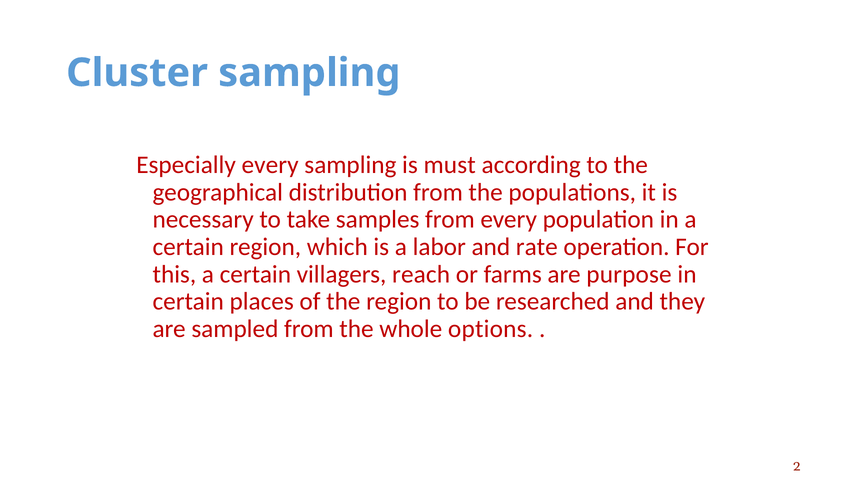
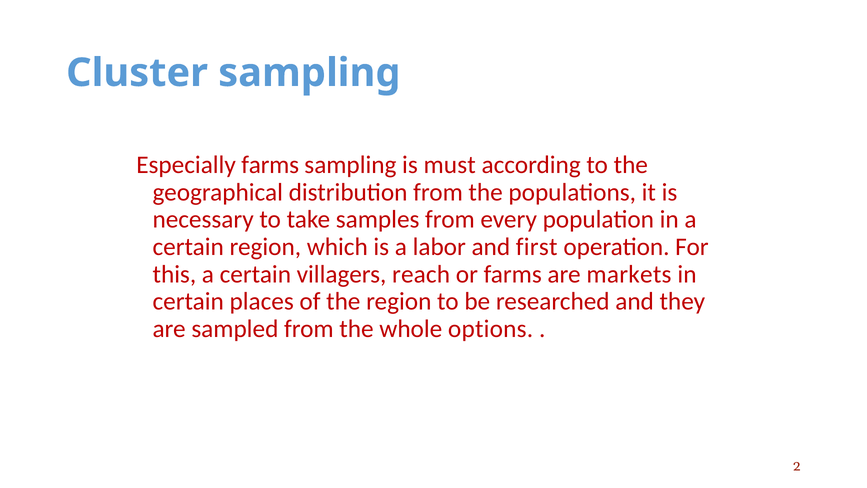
Especially every: every -> farms
rate: rate -> first
purpose: purpose -> markets
